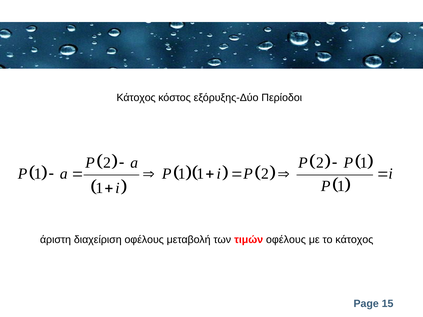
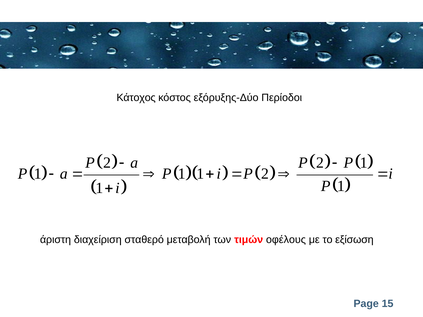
διαχείριση οφέλους: οφέλους -> σταθερό
το κάτοχος: κάτοχος -> εξίσωση
